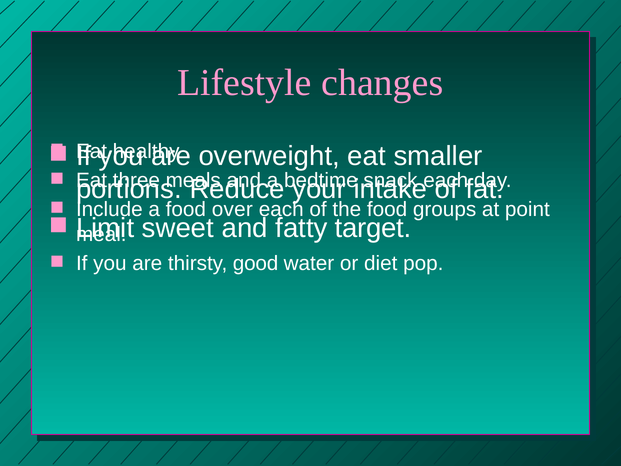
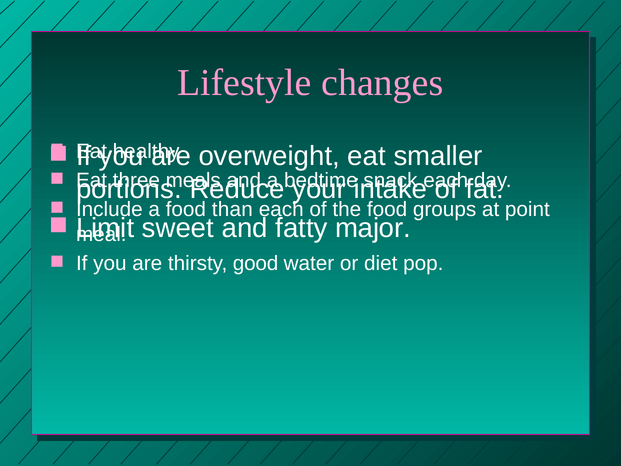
over: over -> than
target: target -> major
